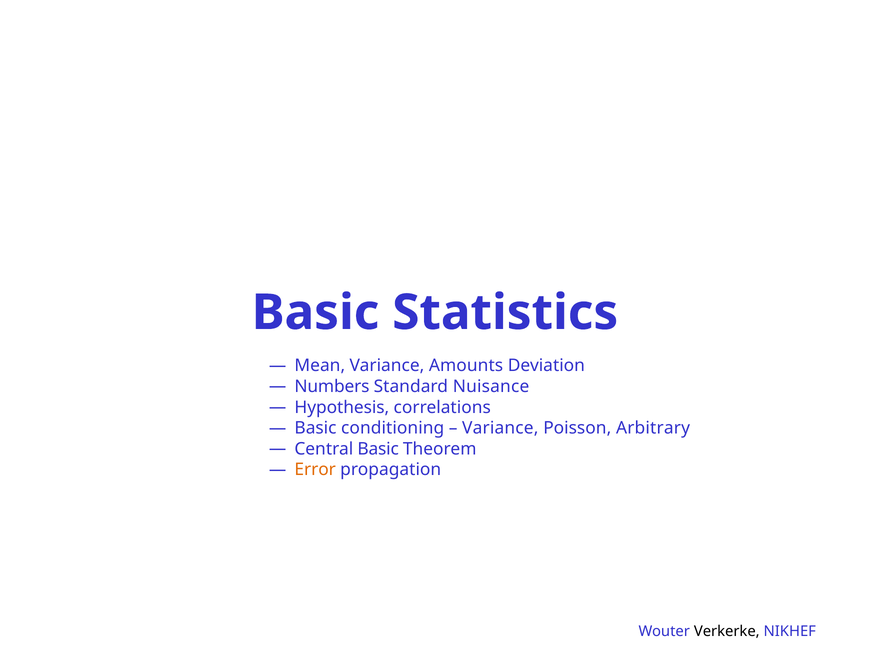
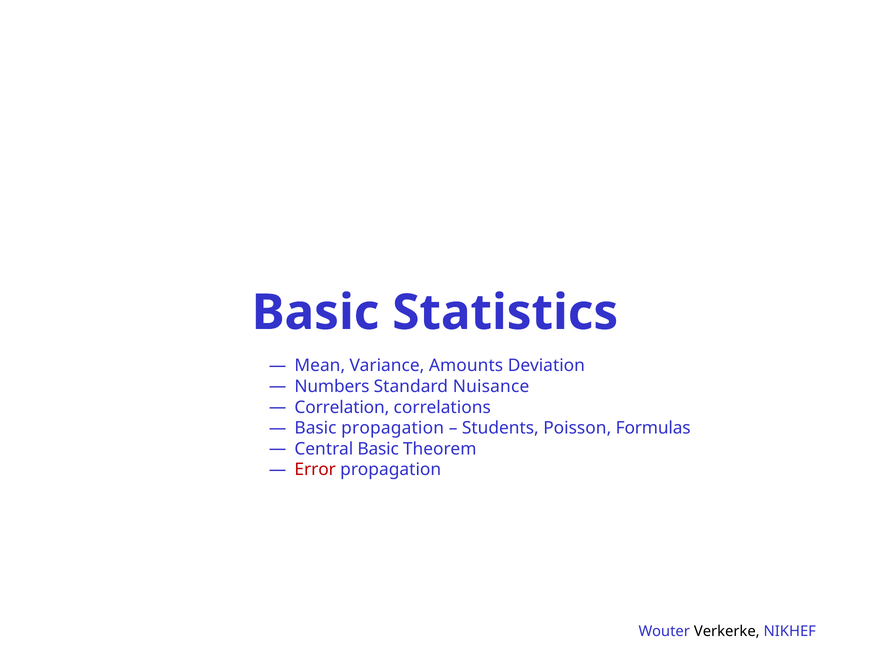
Hypothesis: Hypothesis -> Correlation
Basic conditioning: conditioning -> propagation
Variance at (500, 428): Variance -> Students
Arbitrary: Arbitrary -> Formulas
Error colour: orange -> red
